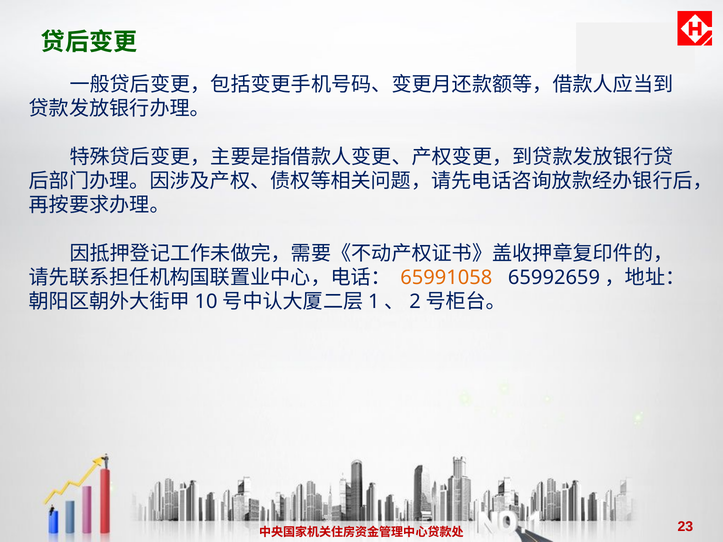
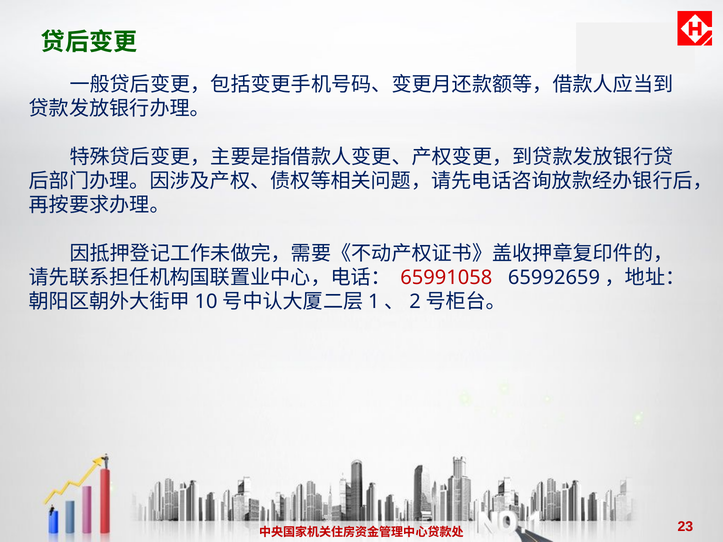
65991058 colour: orange -> red
